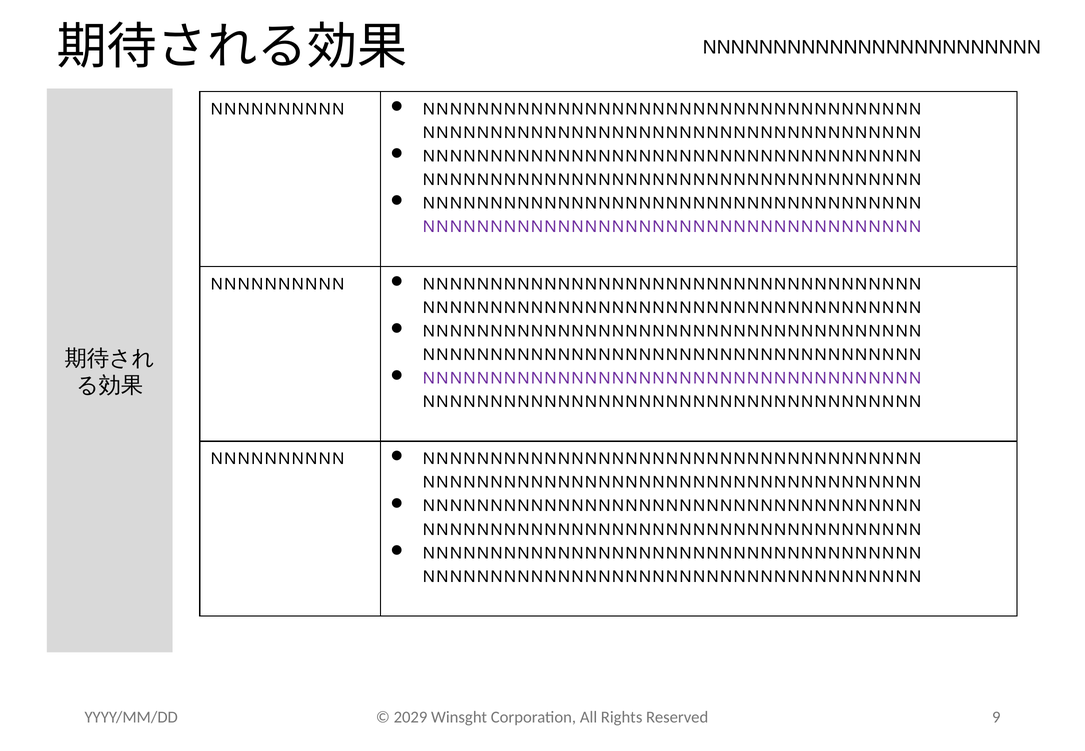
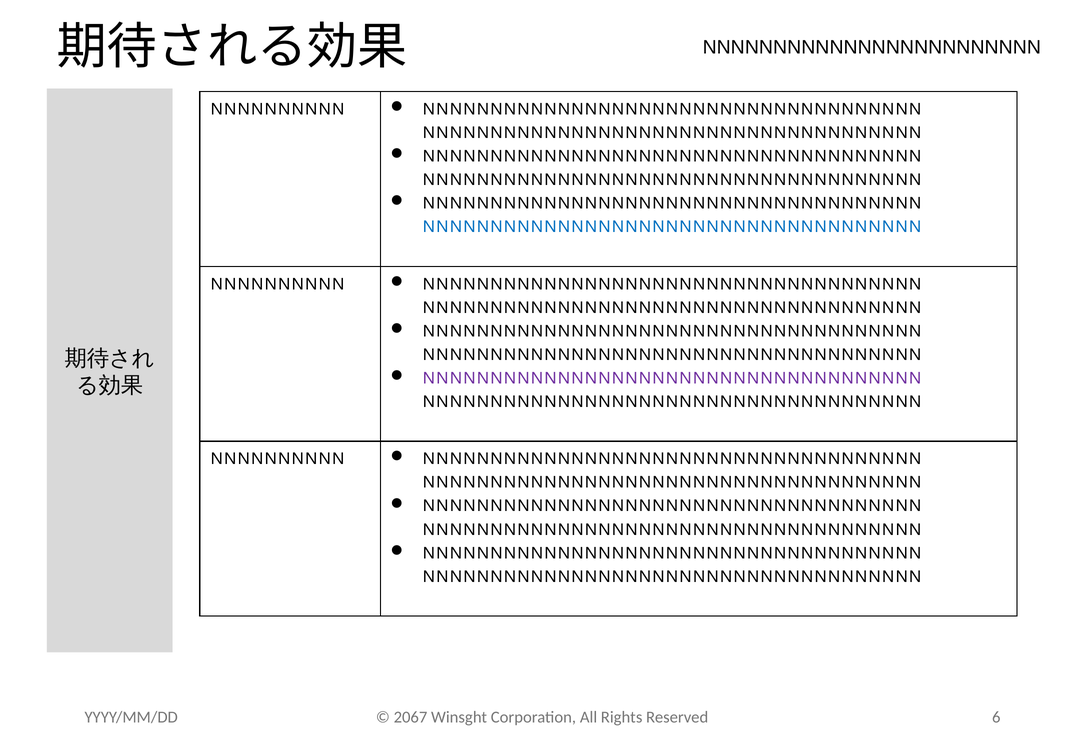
NNNNNNNNNNNNNNNNNNNNNNNNNNNNNNNNNNNNN at (672, 227) colour: purple -> blue
2029: 2029 -> 2067
9: 9 -> 6
